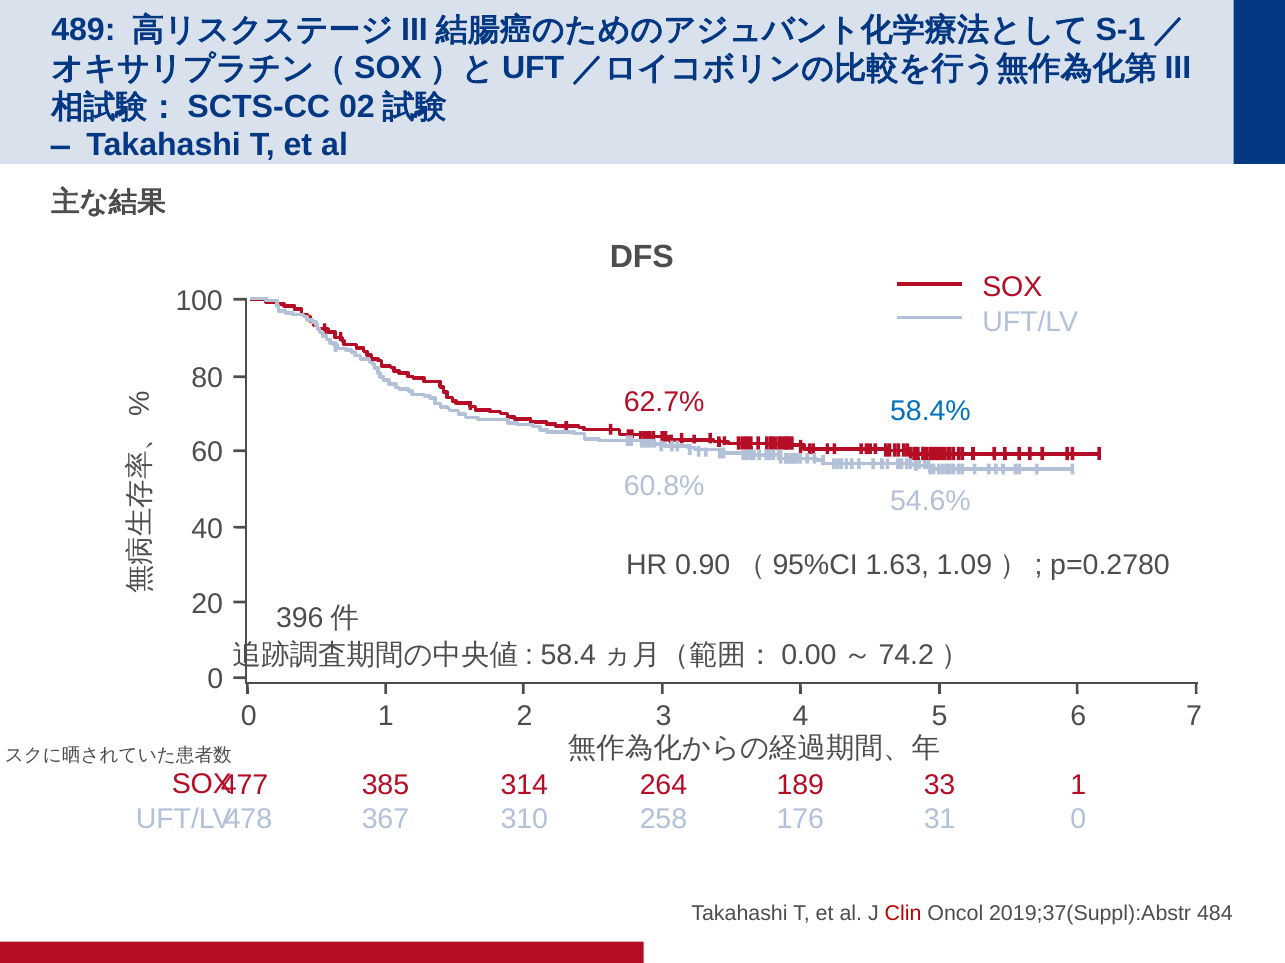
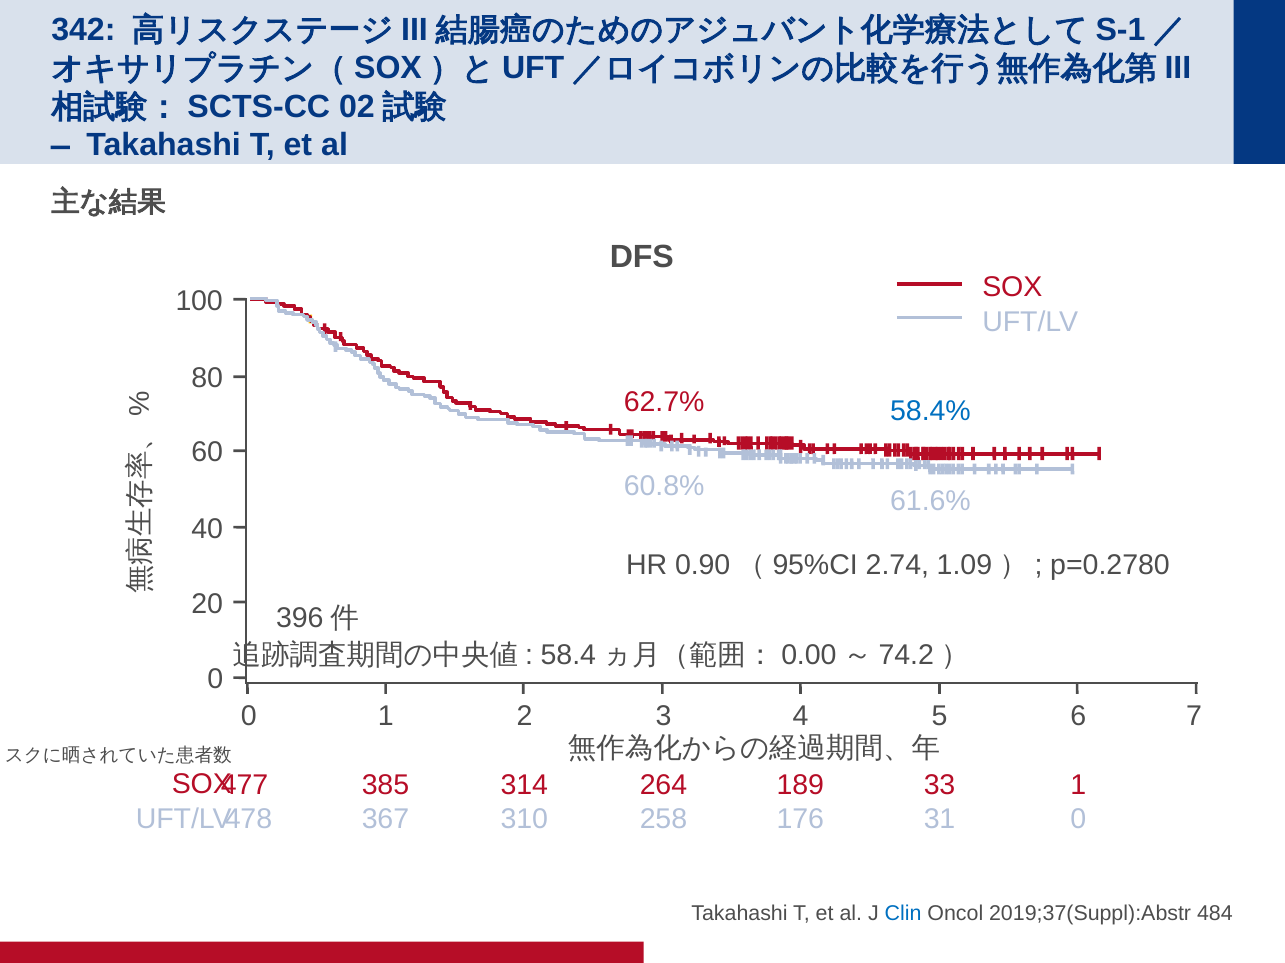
489: 489 -> 342
54.6%: 54.6% -> 61.6%
1.63: 1.63 -> 2.74
Clin colour: red -> blue
